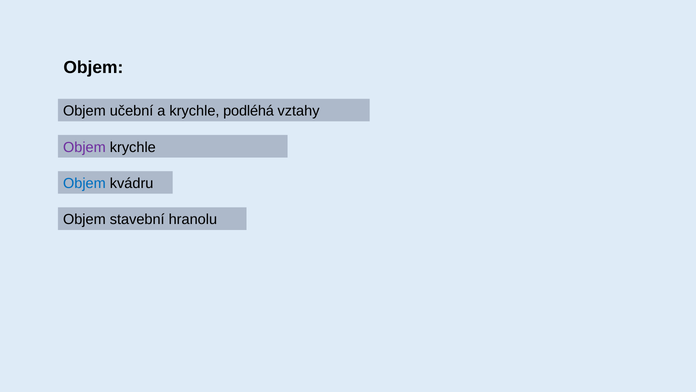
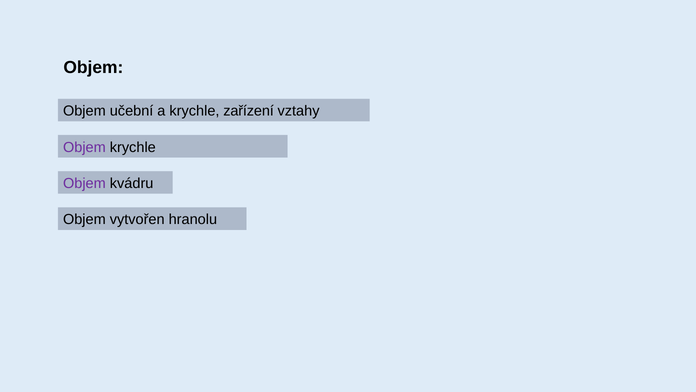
podléhá: podléhá -> zařízení
Objem at (84, 183) colour: blue -> purple
stavební: stavební -> vytvořen
